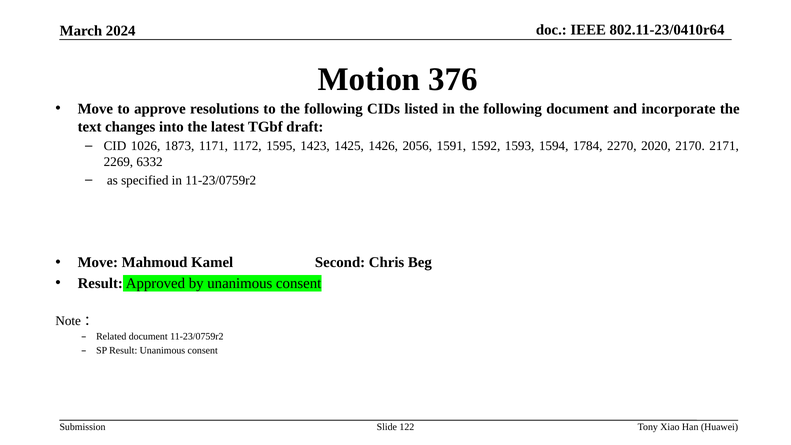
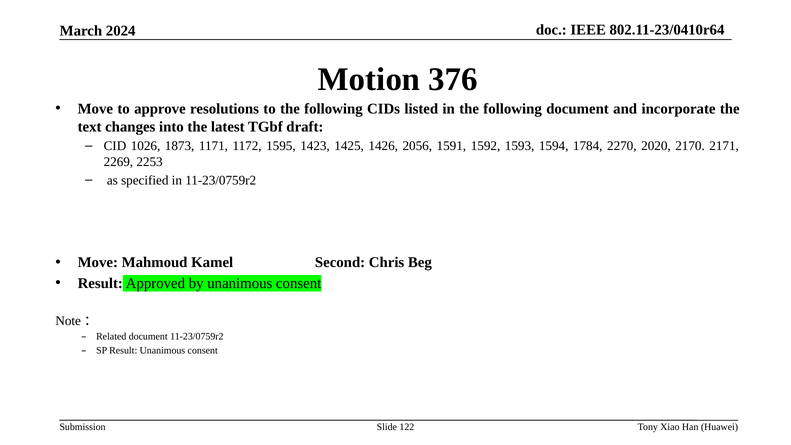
6332: 6332 -> 2253
